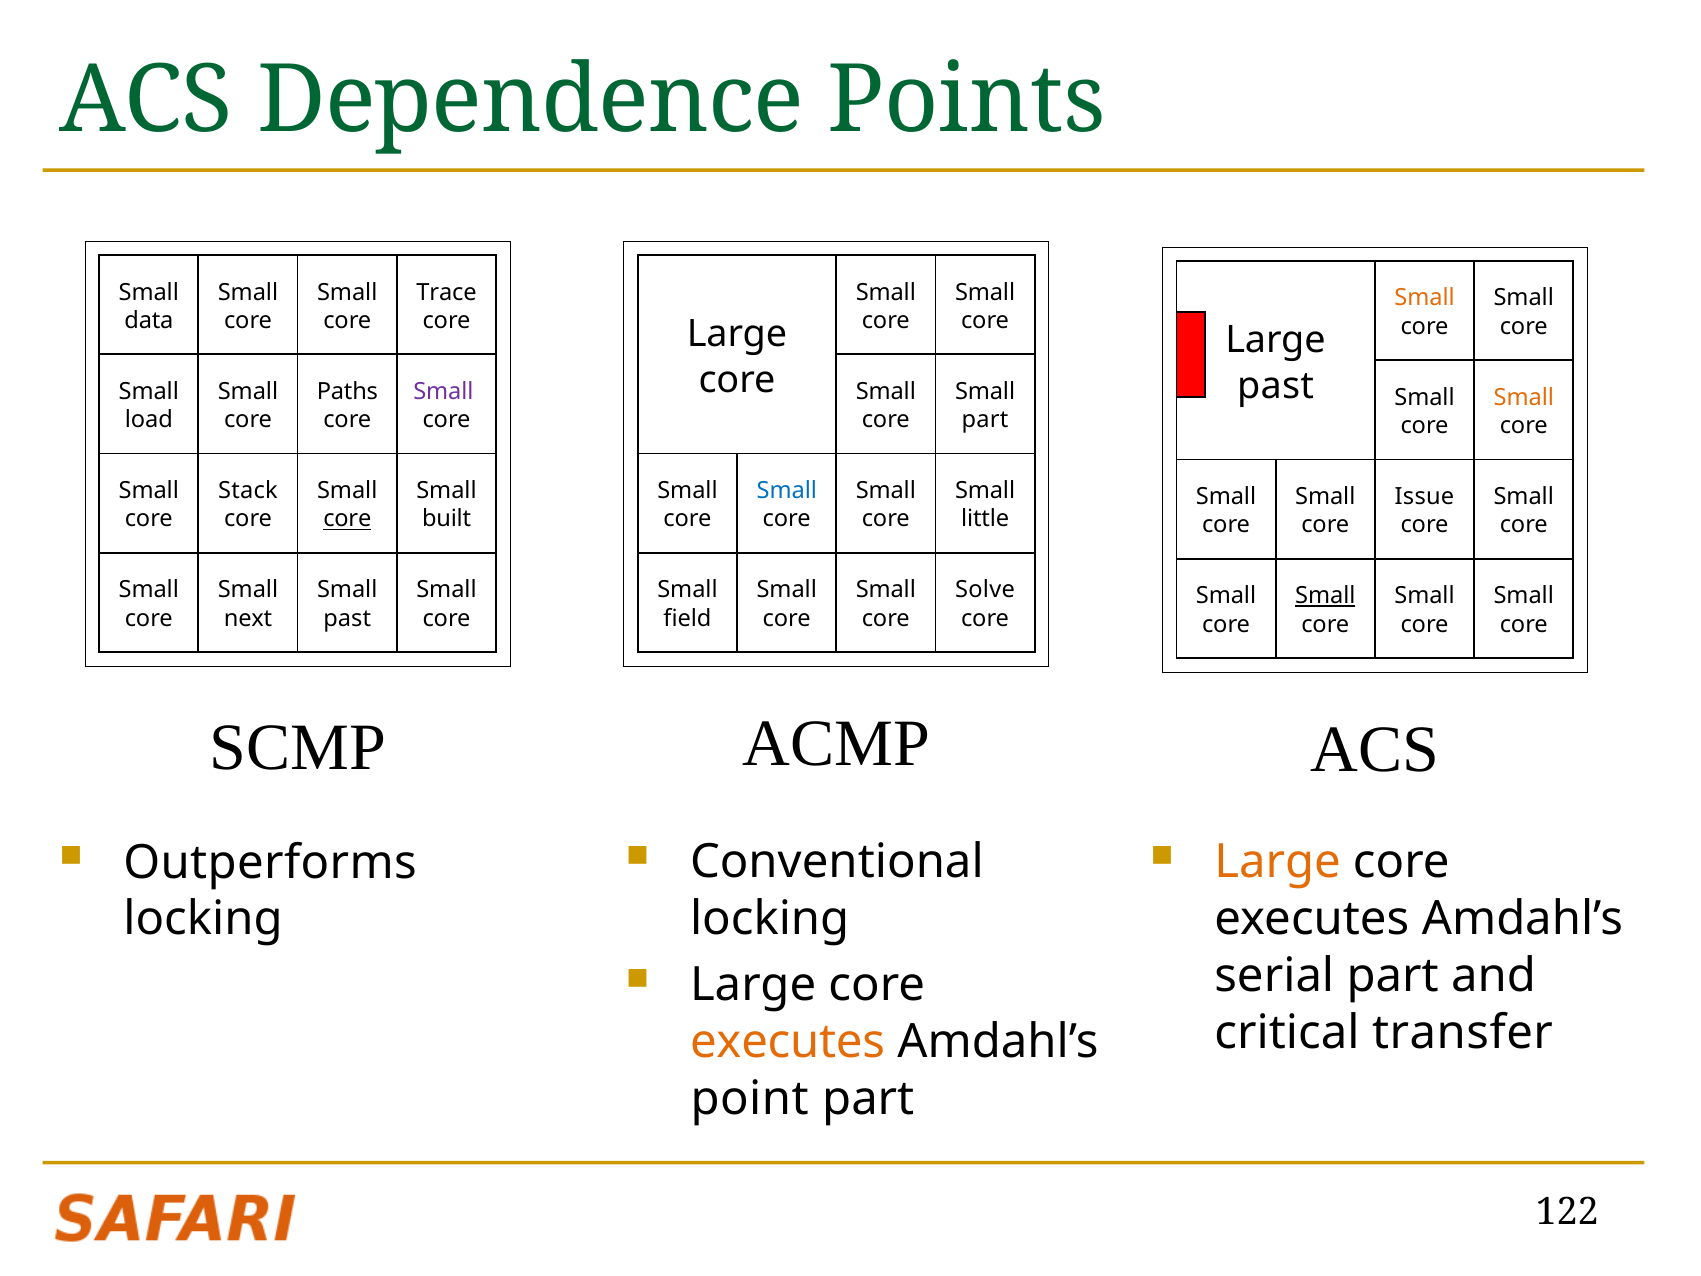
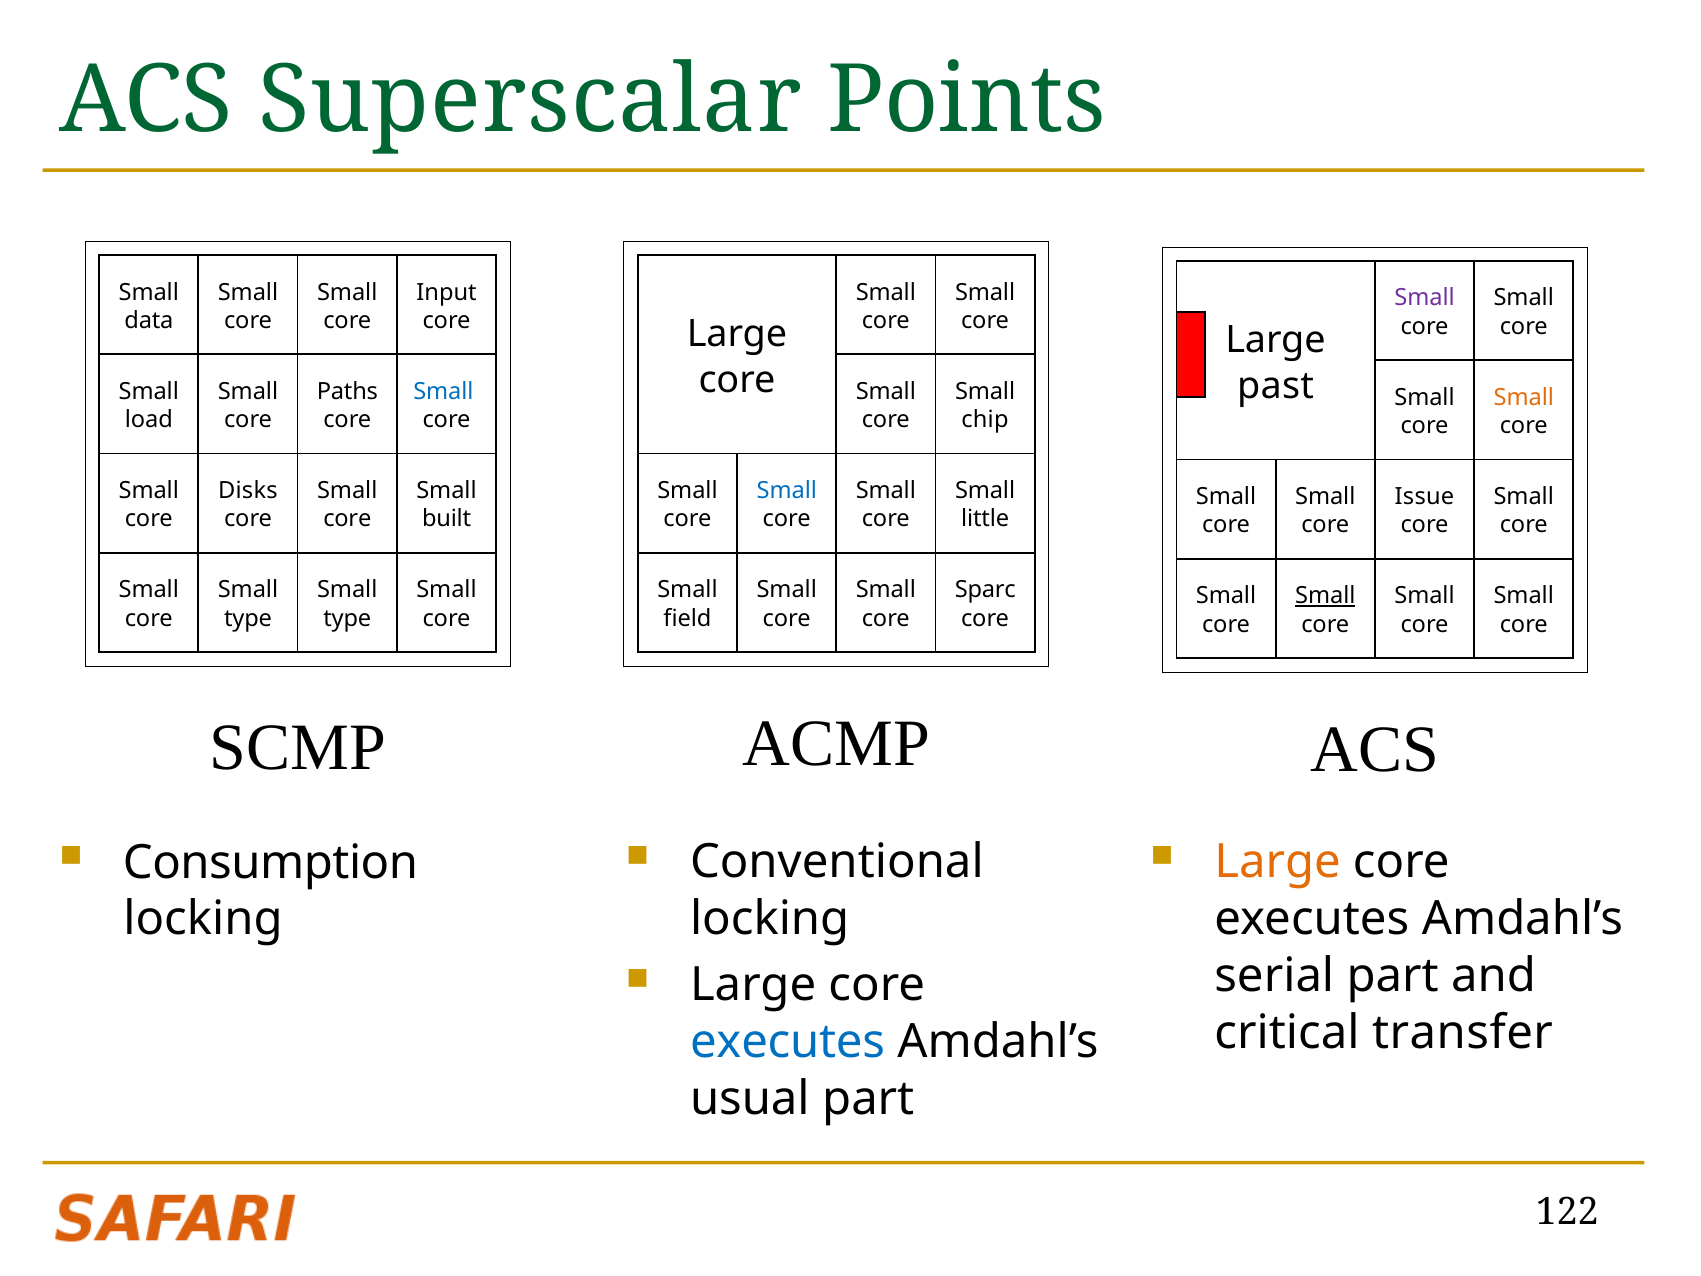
Dependence: Dependence -> Superscalar
Trace: Trace -> Input
Small at (1425, 298) colour: orange -> purple
Small at (443, 391) colour: purple -> blue
part at (985, 420): part -> chip
Stack: Stack -> Disks
core at (347, 519) underline: present -> none
Solve: Solve -> Sparc
next at (248, 618): next -> type
past at (347, 618): past -> type
Outperforms: Outperforms -> Consumption
executes at (788, 1042) colour: orange -> blue
point: point -> usual
